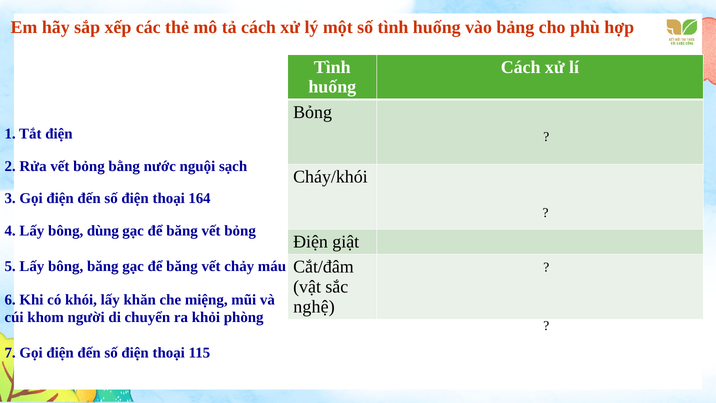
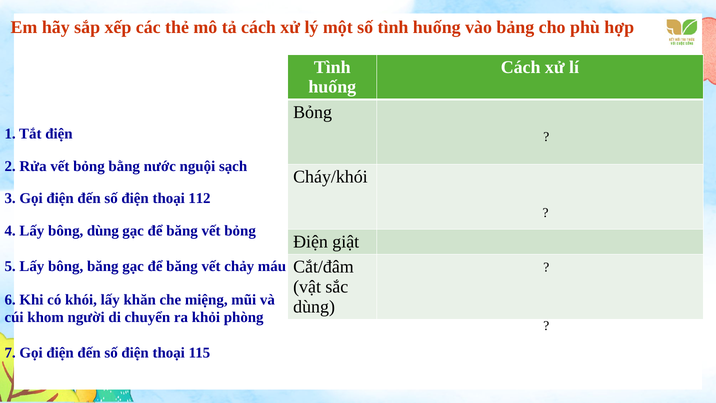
164: 164 -> 112
nghệ at (314, 306): nghệ -> dùng
